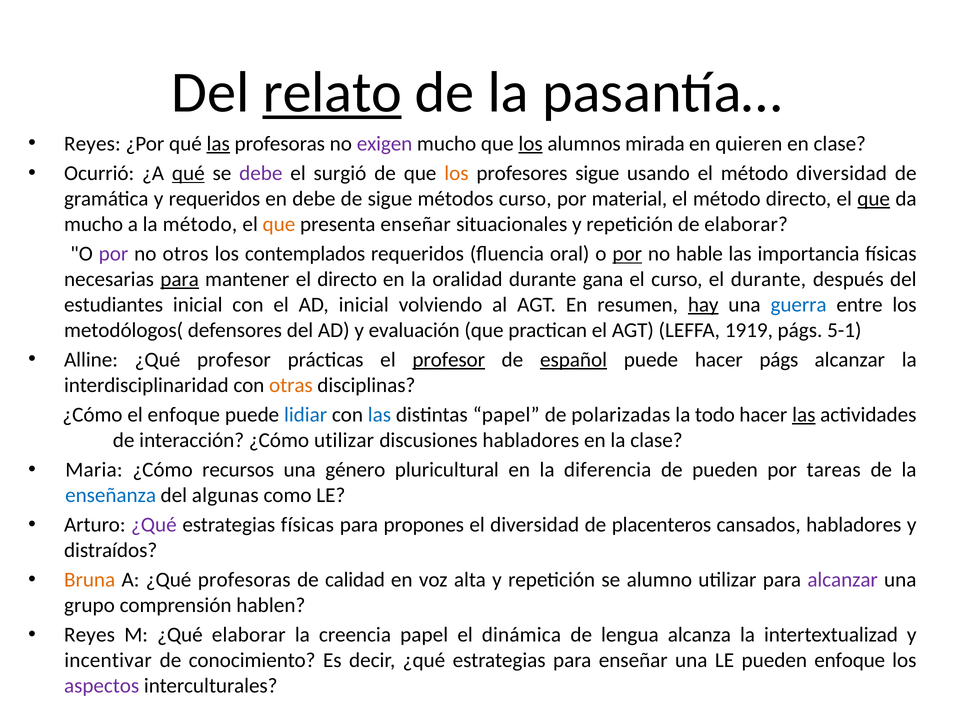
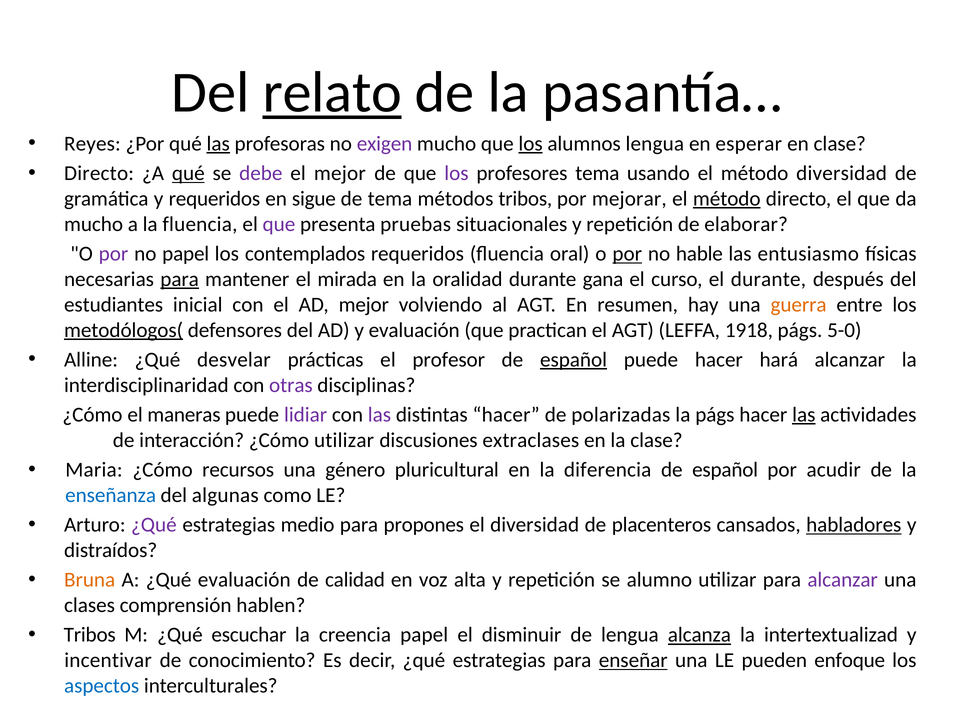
alumnos mirada: mirada -> lengua
quieren: quieren -> esperar
Ocurrió at (99, 173): Ocurrió -> Directo
el surgió: surgió -> mejor
los at (456, 173) colour: orange -> purple
profesores sigue: sigue -> tema
en debe: debe -> sigue
de sigue: sigue -> tema
métodos curso: curso -> tribos
material: material -> mejorar
método at (727, 199) underline: none -> present
que at (874, 199) underline: present -> none
la método: método -> fluencia
que at (279, 224) colour: orange -> purple
presenta enseñar: enseñar -> pruebas
no otros: otros -> papel
importancia: importancia -> entusiasmo
el directo: directo -> mirada
AD inicial: inicial -> mejor
hay underline: present -> none
guerra colour: blue -> orange
metodólogos( underline: none -> present
1919: 1919 -> 1918
5-1: 5-1 -> 5-0
¿Qué profesor: profesor -> desvelar
profesor at (449, 360) underline: present -> none
hacer págs: págs -> hará
otras colour: orange -> purple
el enfoque: enfoque -> maneras
lidiar colour: blue -> purple
las at (379, 415) colour: blue -> purple
distintas papel: papel -> hacer
la todo: todo -> págs
discusiones habladores: habladores -> extraclases
pueden at (725, 470): pueden -> español
tareas: tareas -> acudir
estrategias físicas: físicas -> medio
habladores at (854, 525) underline: none -> present
¿Qué profesoras: profesoras -> evaluación
grupo: grupo -> clases
Reyes at (90, 635): Reyes -> Tribos
¿Qué elaborar: elaborar -> escuchar
dinámica: dinámica -> disminuir
alcanza underline: none -> present
enseñar at (633, 661) underline: none -> present
aspectos colour: purple -> blue
